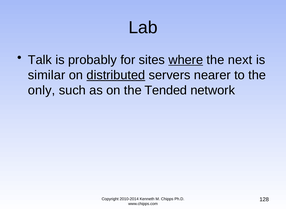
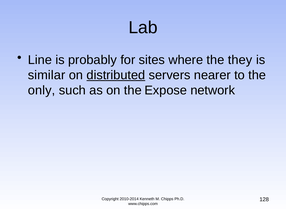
Talk: Talk -> Line
where underline: present -> none
next: next -> they
Tended: Tended -> Expose
